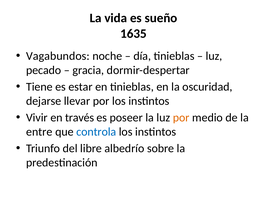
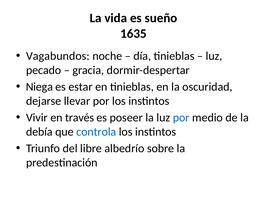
Tiene: Tiene -> Niega
por at (181, 118) colour: orange -> blue
entre: entre -> debía
